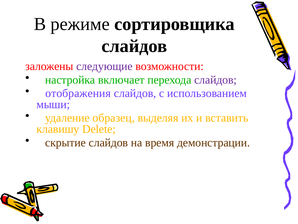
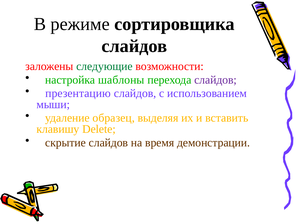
следующие colour: purple -> green
включает: включает -> шаблоны
отображения: отображения -> презентацию
